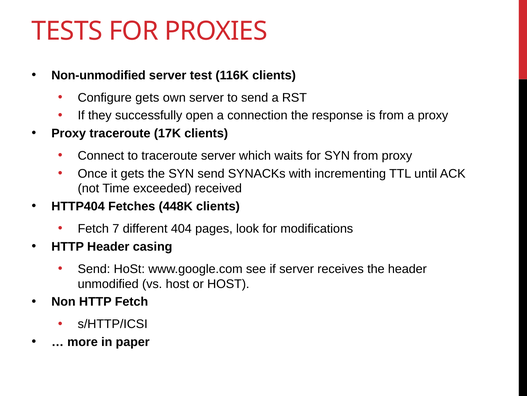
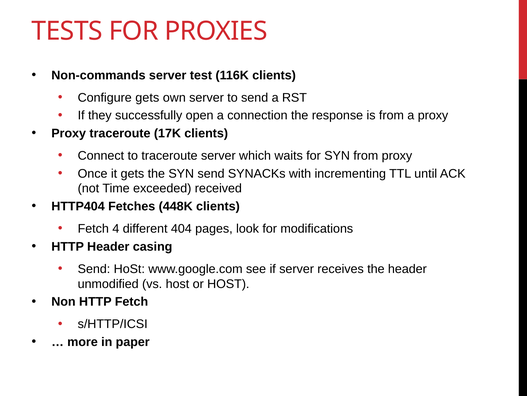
Non-unmodified: Non-unmodified -> Non-commands
7: 7 -> 4
